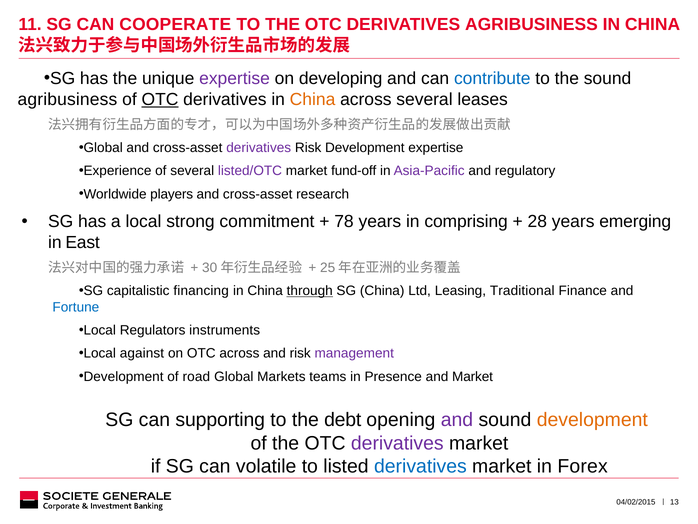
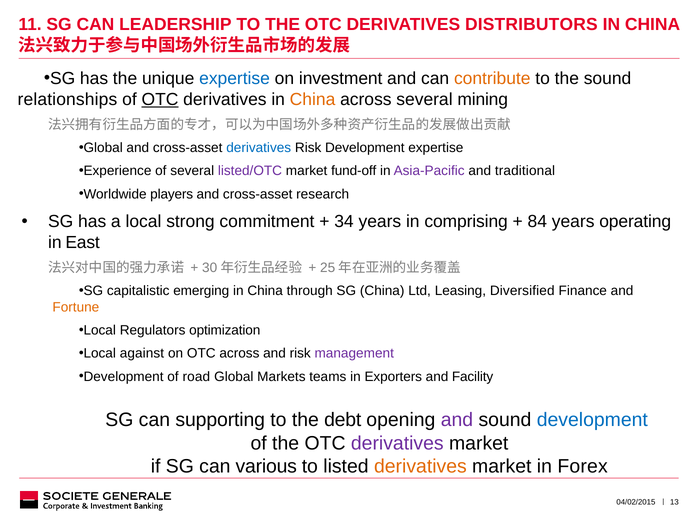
COOPERATE: COOPERATE -> LEADERSHIP
DERIVATIVES AGRIBUSINESS: AGRIBUSINESS -> DISTRIBUTORS
expertise at (235, 79) colour: purple -> blue
developing: developing -> investment
contribute colour: blue -> orange
agribusiness at (67, 99): agribusiness -> relationships
leases: leases -> mining
derivatives at (259, 148) colour: purple -> blue
regulatory: regulatory -> traditional
78: 78 -> 34
28: 28 -> 84
emerging: emerging -> operating
financing: financing -> emerging
through underline: present -> none
Traditional: Traditional -> Diversified
Fortune colour: blue -> orange
instruments: instruments -> optimization
Presence: Presence -> Exporters
and Market: Market -> Facility
development at (592, 419) colour: orange -> blue
volatile: volatile -> various
derivatives at (420, 466) colour: blue -> orange
